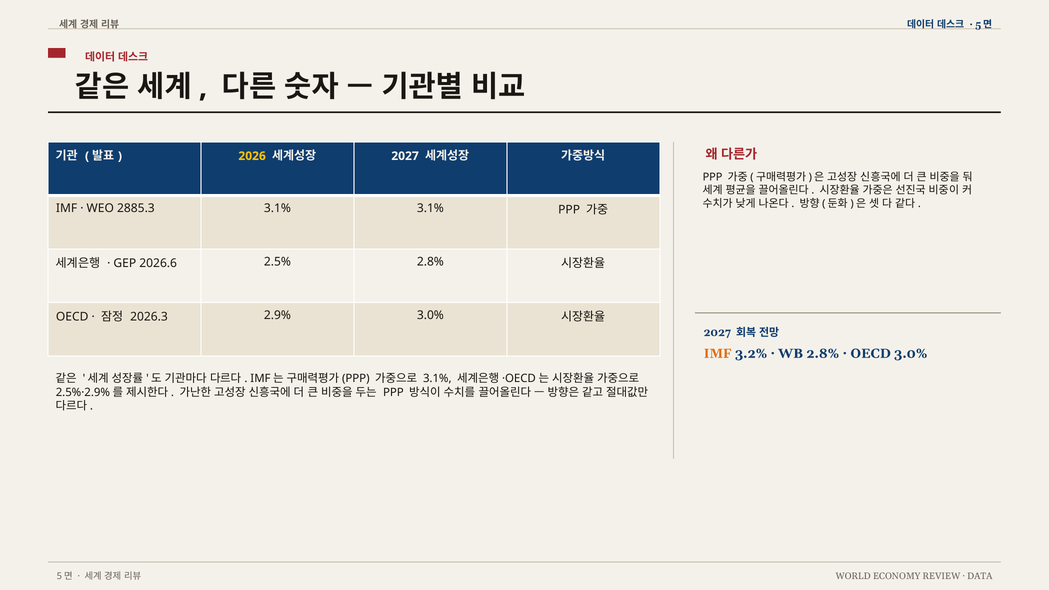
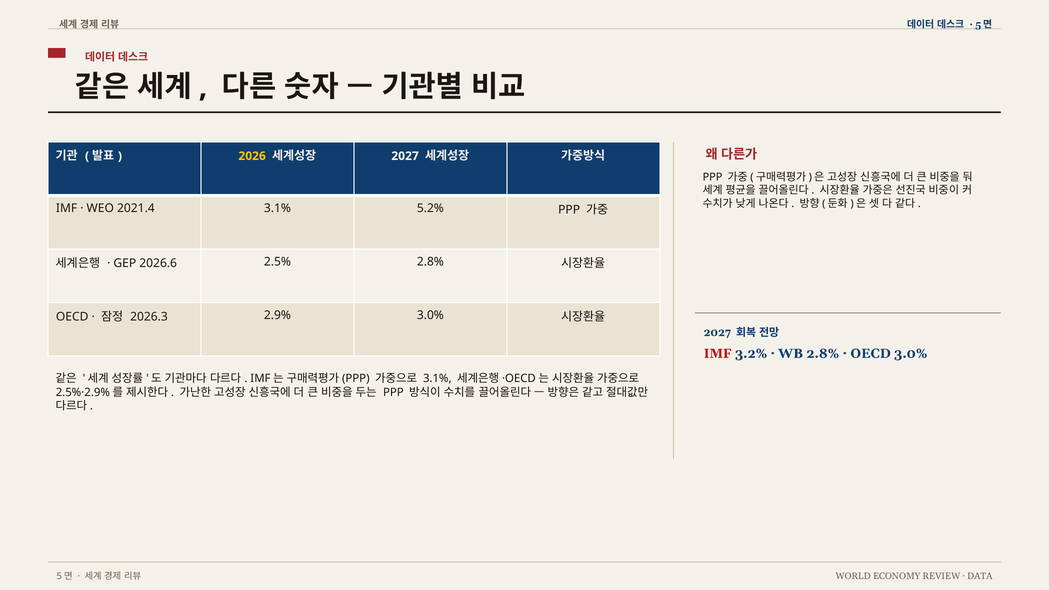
2885.3: 2885.3 -> 2021.4
3.1% 3.1%: 3.1% -> 5.2%
IMF at (718, 354) colour: orange -> red
